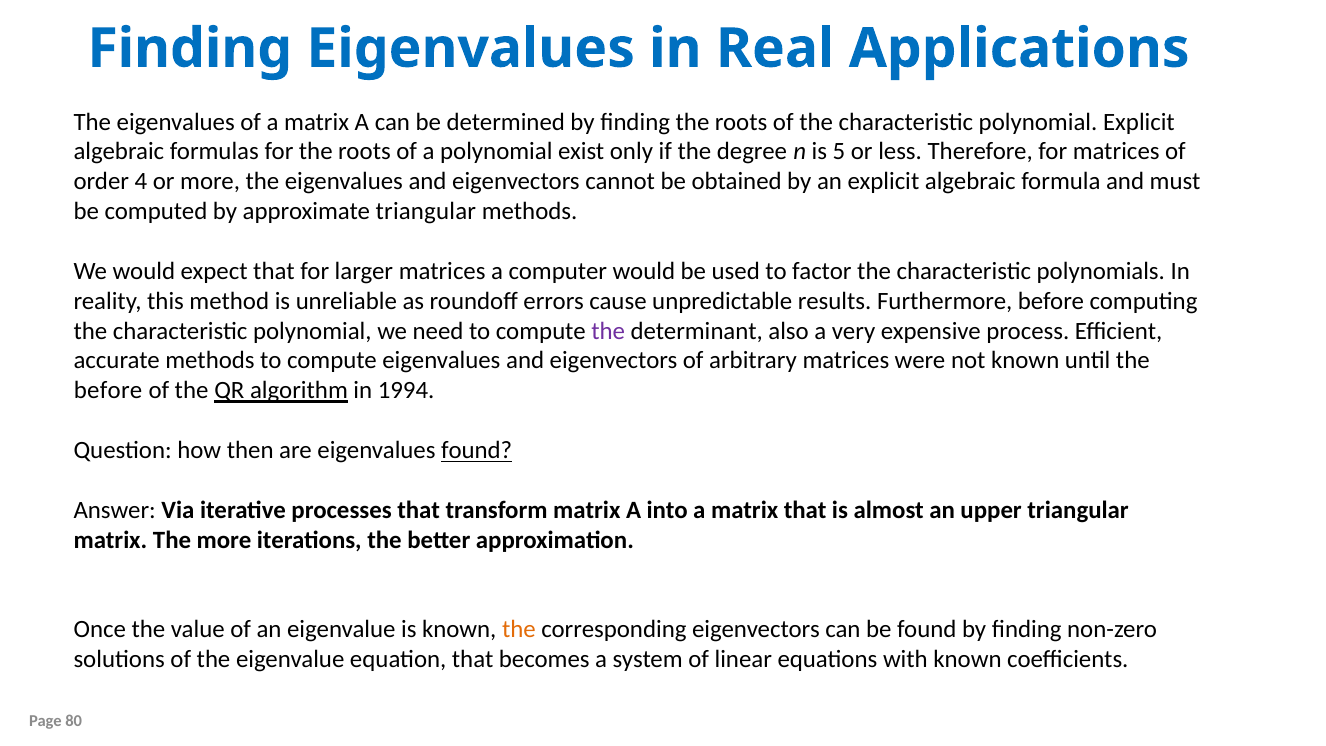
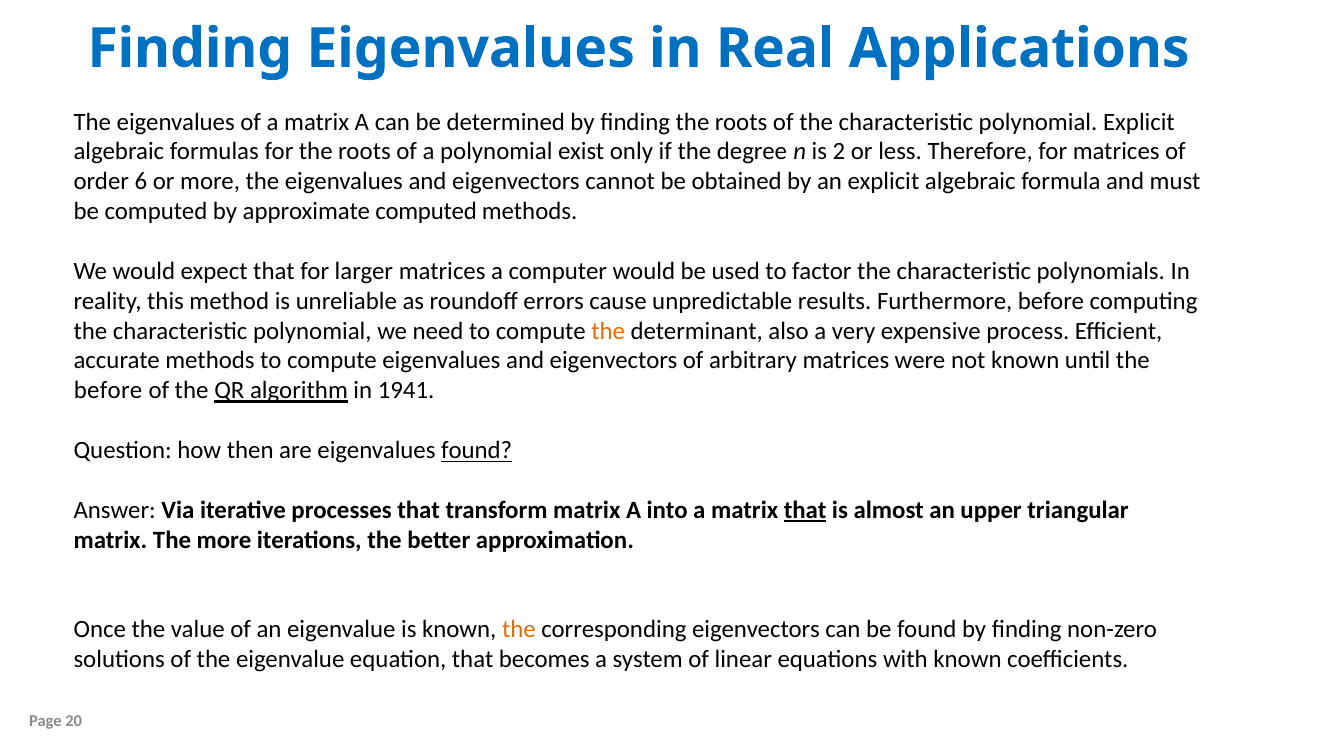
5: 5 -> 2
4: 4 -> 6
approximate triangular: triangular -> computed
the at (608, 331) colour: purple -> orange
1994: 1994 -> 1941
that at (805, 510) underline: none -> present
80: 80 -> 20
